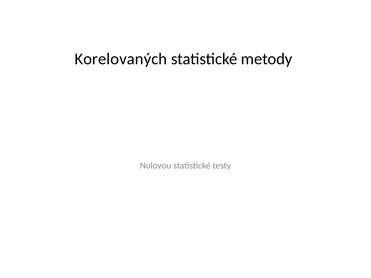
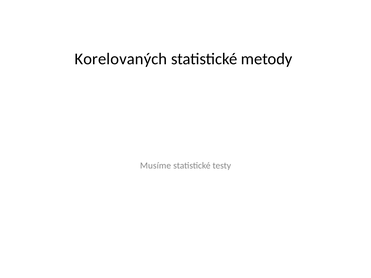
Nulovou: Nulovou -> Musíme
